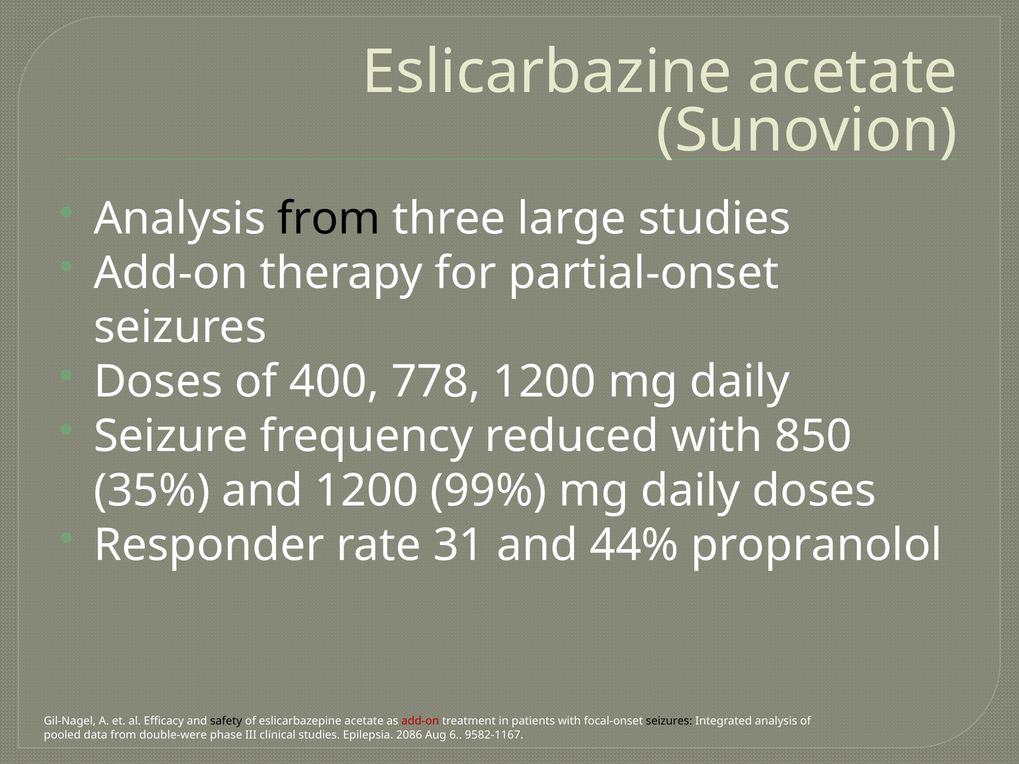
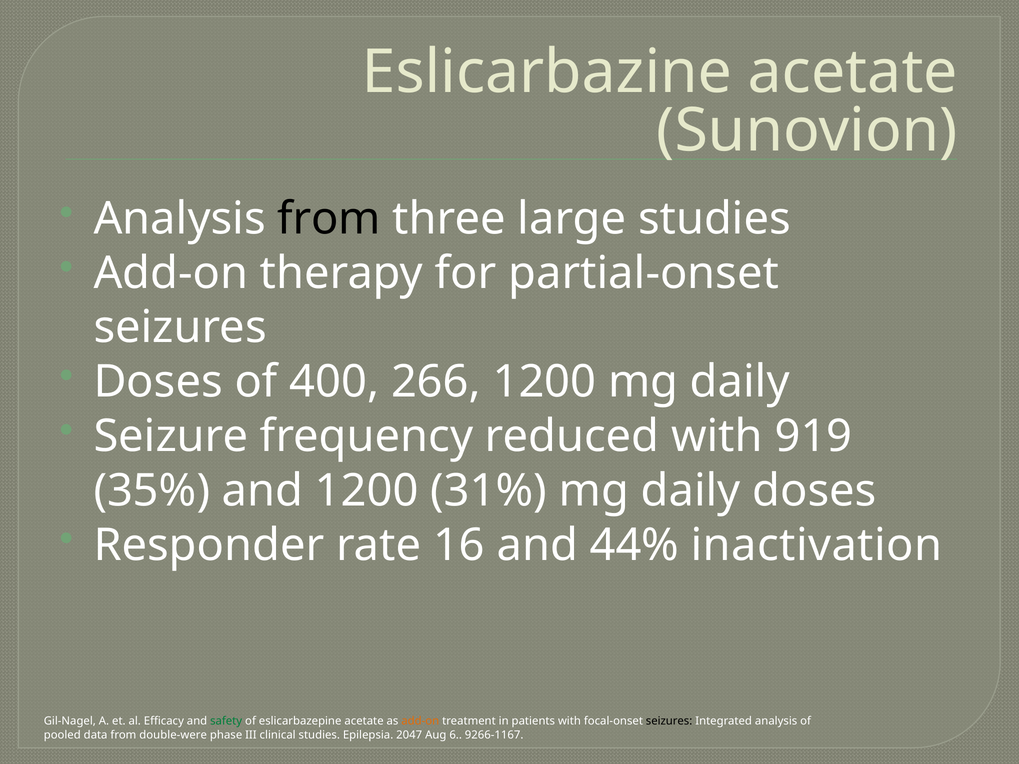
778: 778 -> 266
850: 850 -> 919
99%: 99% -> 31%
31: 31 -> 16
propranolol: propranolol -> inactivation
safety colour: black -> green
add-on at (420, 721) colour: red -> orange
2086: 2086 -> 2047
9582-1167: 9582-1167 -> 9266-1167
